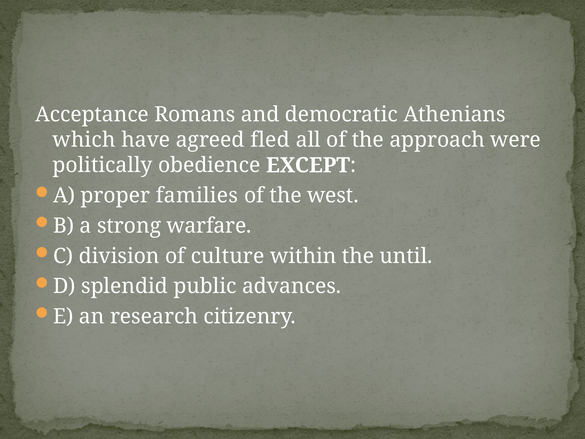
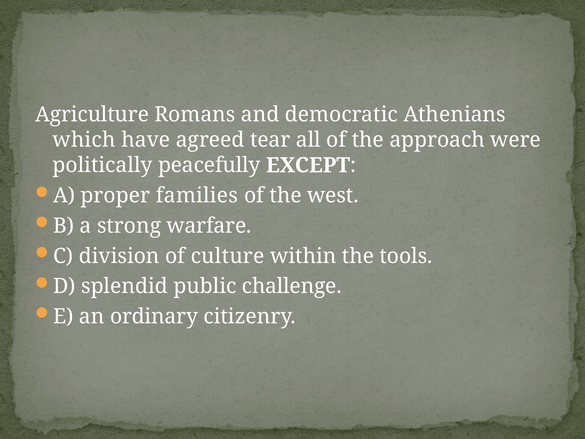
Acceptance: Acceptance -> Agriculture
fled: fled -> tear
obedience: obedience -> peacefully
until: until -> tools
advances: advances -> challenge
research: research -> ordinary
